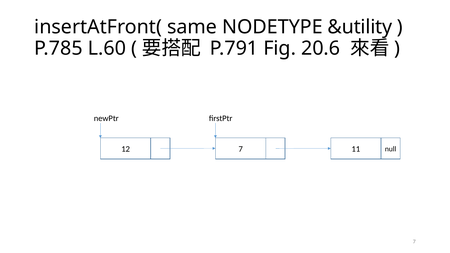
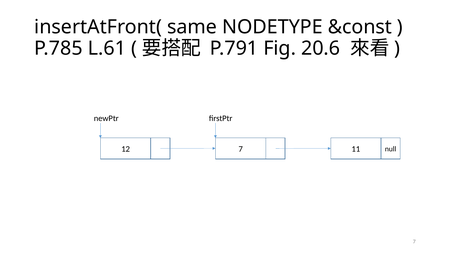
&utility: &utility -> &const
L.60: L.60 -> L.61
